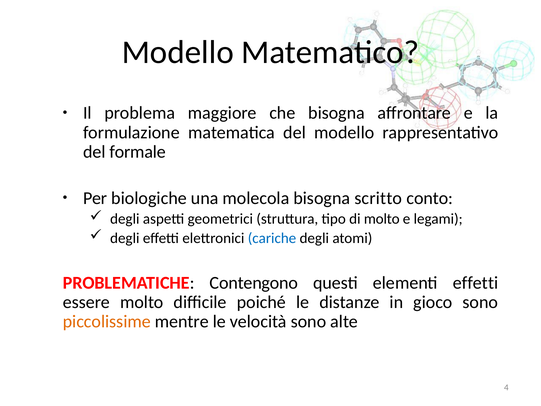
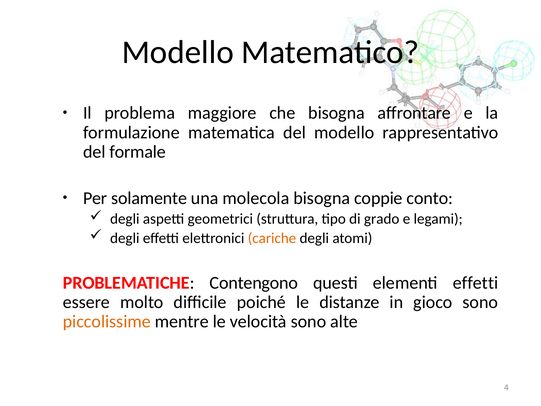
biologiche: biologiche -> solamente
scritto: scritto -> coppie
di molto: molto -> grado
cariche colour: blue -> orange
